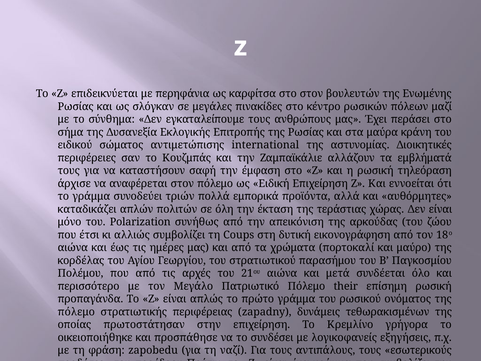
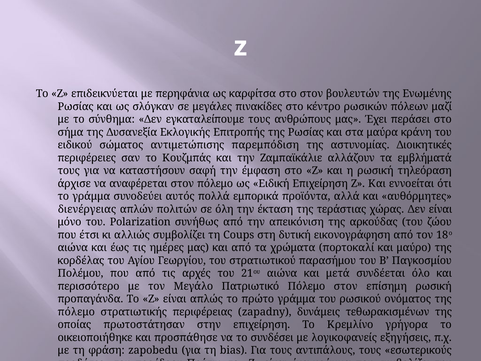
international: international -> παρεμπόδιση
τριών: τριών -> αυτός
καταδικάζει: καταδικάζει -> διενέργειας
Πόλεμο their: their -> στον
ναζί: ναζί -> bias
